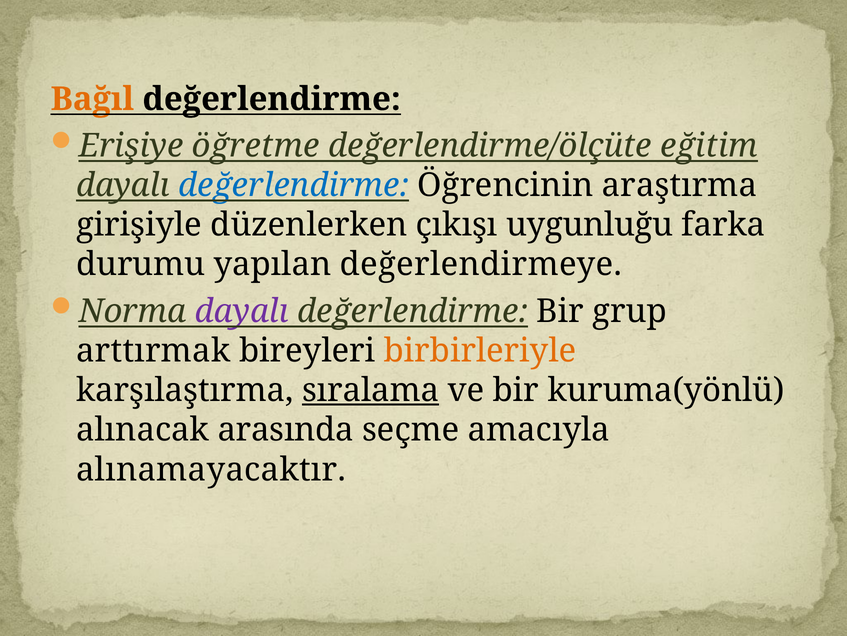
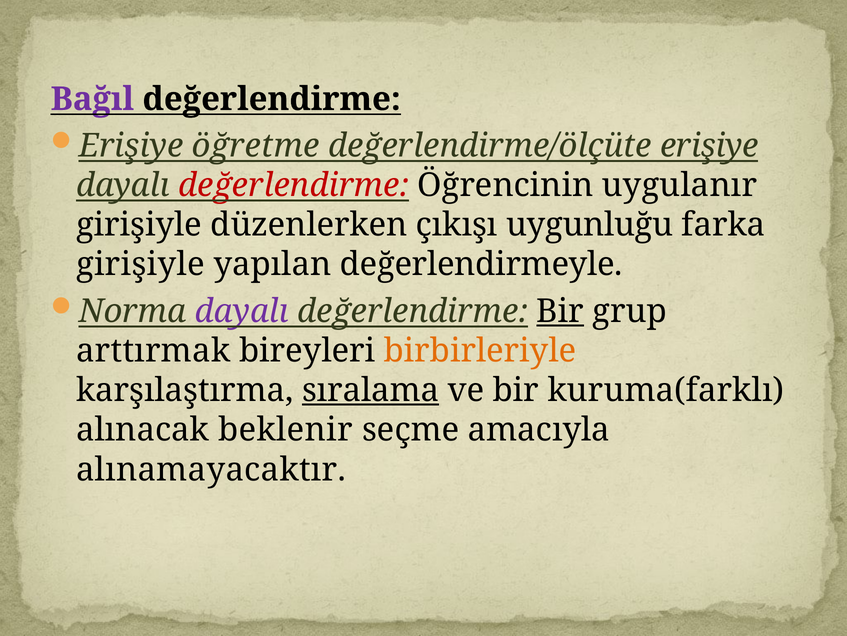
Bağıl colour: orange -> purple
değerlendirme/ölçüte eğitim: eğitim -> erişiye
değerlendirme at (294, 185) colour: blue -> red
araştırma: araştırma -> uygulanır
durumu at (141, 264): durumu -> girişiyle
değerlendirmeye: değerlendirmeye -> değerlendirmeyle
Bir at (560, 311) underline: none -> present
kuruma(yönlü: kuruma(yönlü -> kuruma(farklı
arasında: arasında -> beklenir
